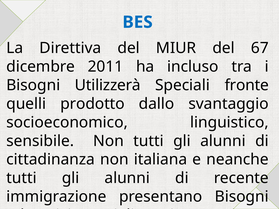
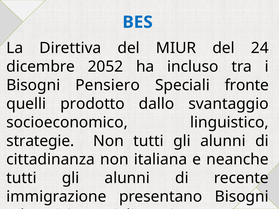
67: 67 -> 24
2011: 2011 -> 2052
Utilizzerà: Utilizzerà -> Pensiero
sensibile: sensibile -> strategie
